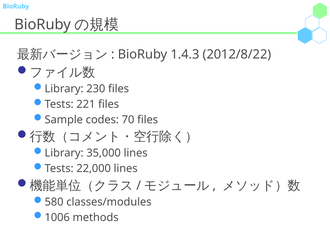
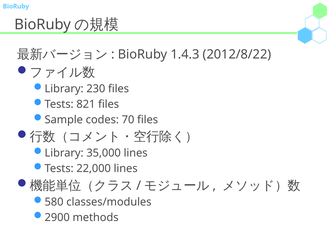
221: 221 -> 821
1006: 1006 -> 2900
